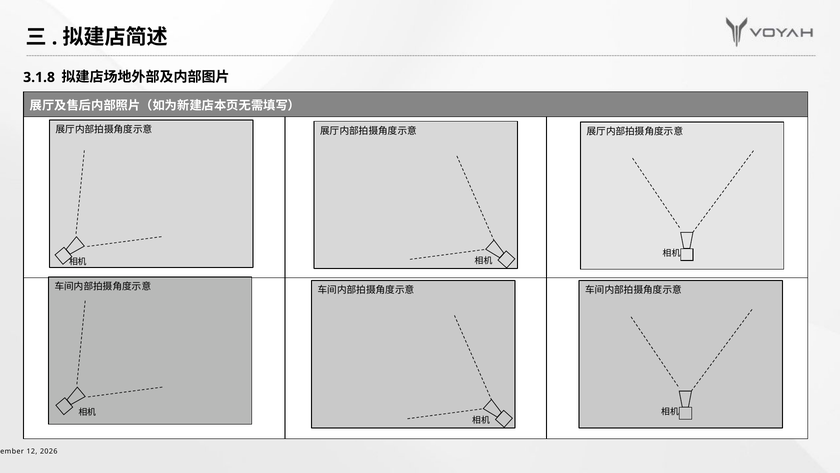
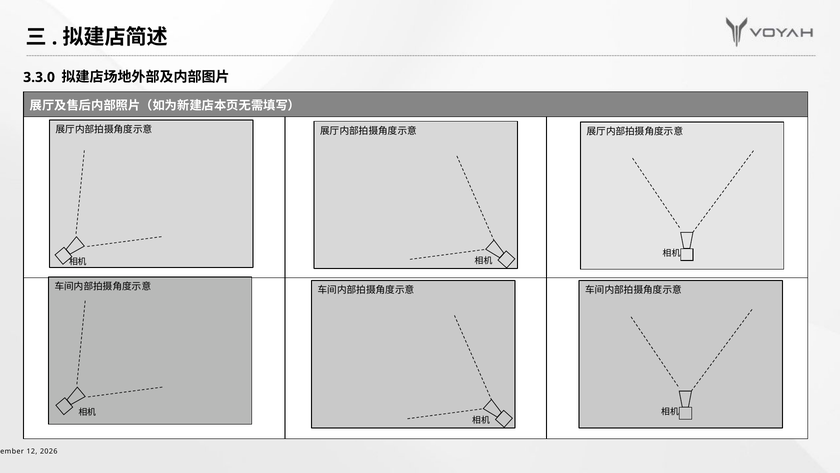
3.1.8: 3.1.8 -> 3.3.0
